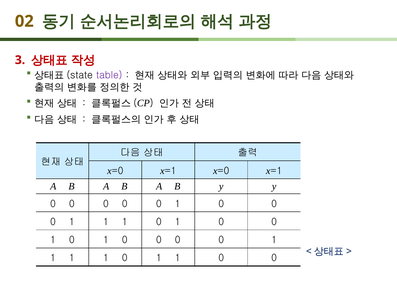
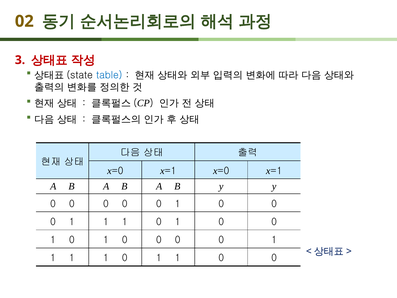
table colour: purple -> blue
